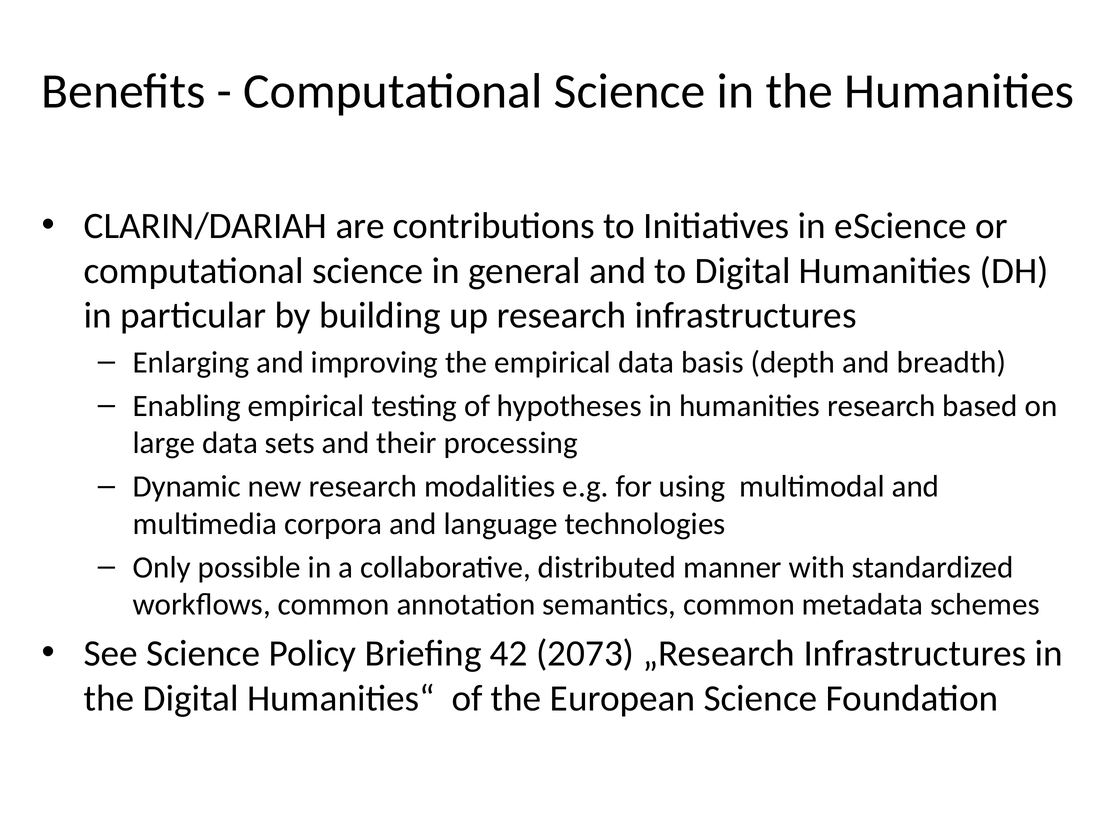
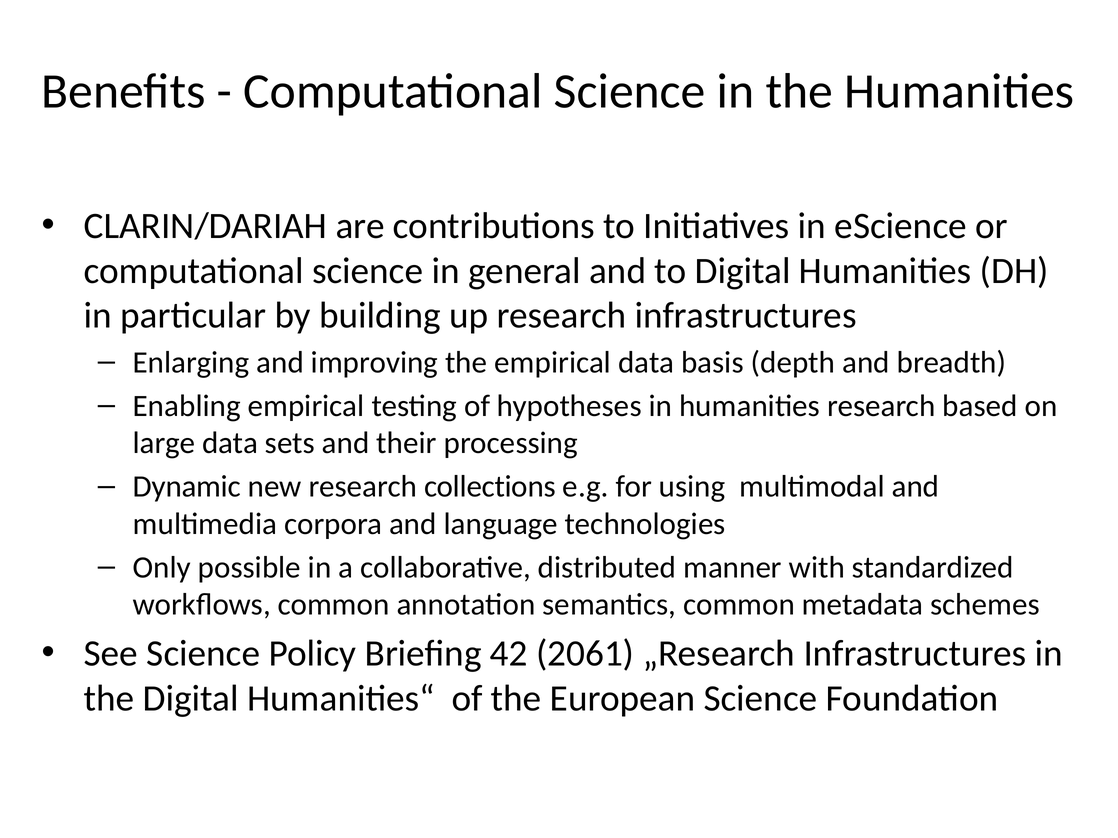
modalities: modalities -> collections
2073: 2073 -> 2061
